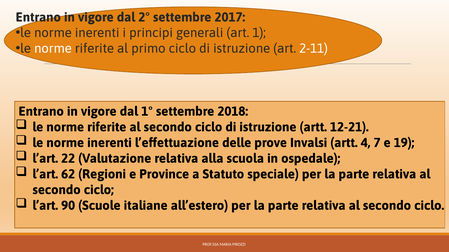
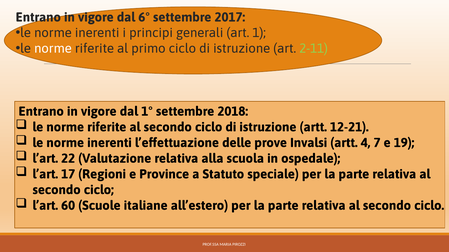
2°: 2° -> 6°
2-11 colour: white -> light green
62: 62 -> 17
90: 90 -> 60
